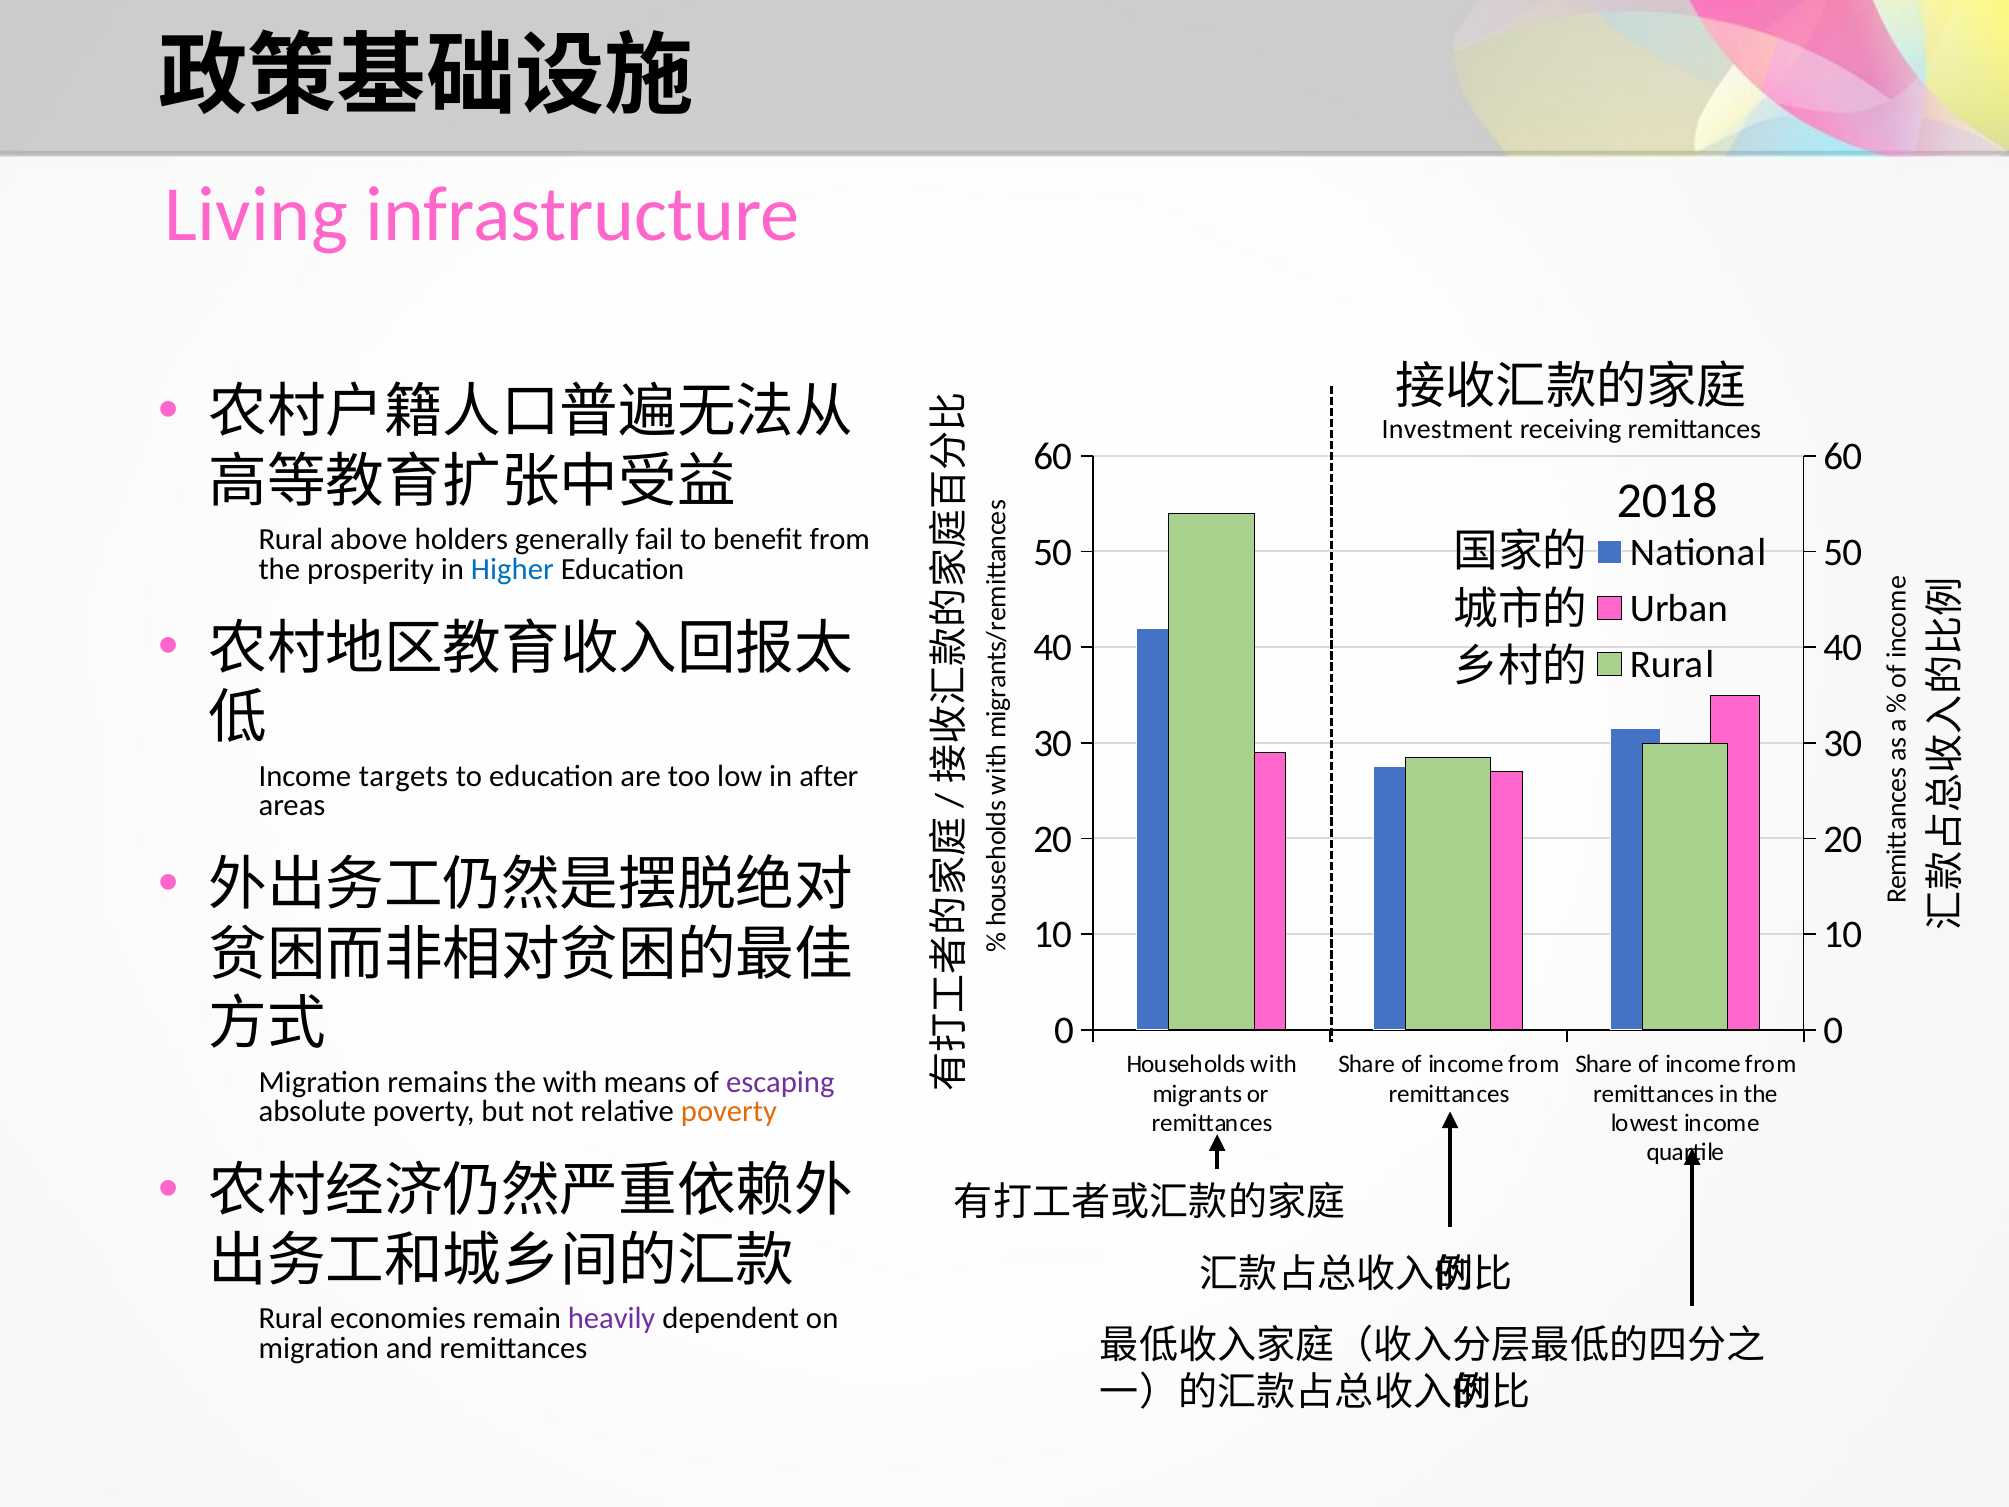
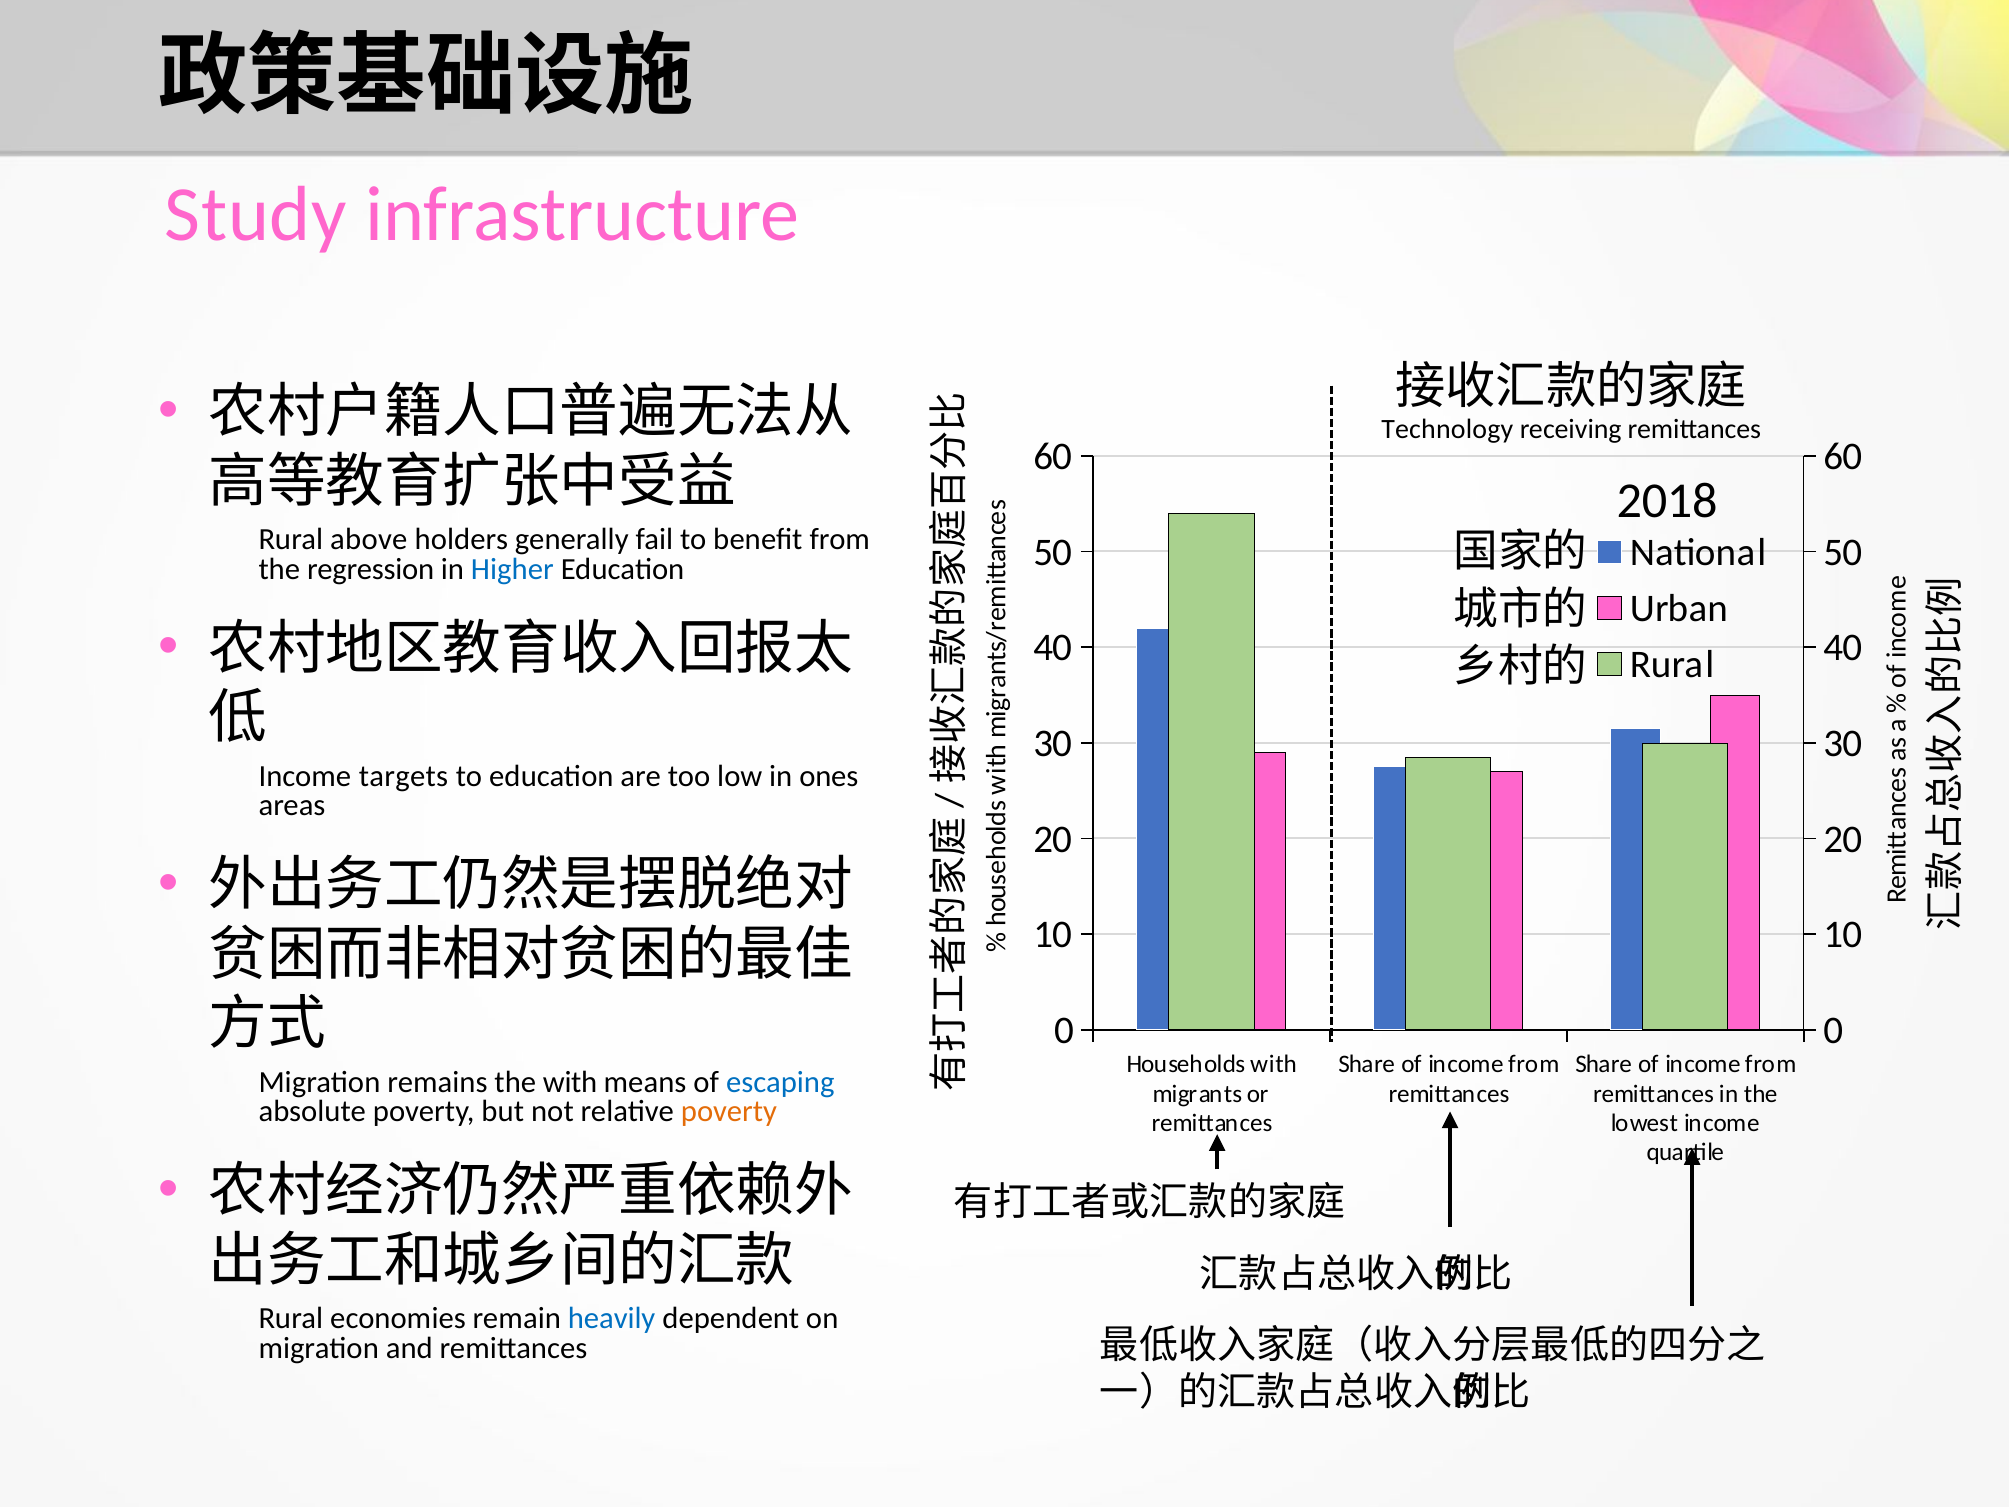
Living: Living -> Study
Investment: Investment -> Technology
prosperity: prosperity -> regression
after: after -> ones
escaping colour: purple -> blue
heavily colour: purple -> blue
